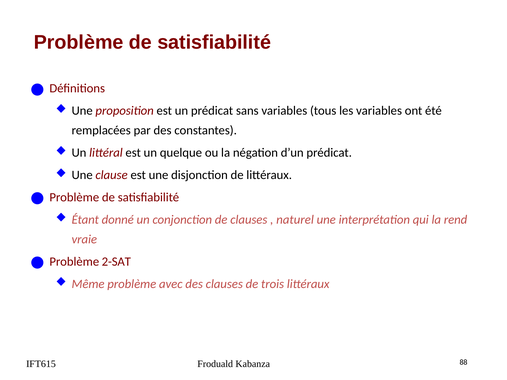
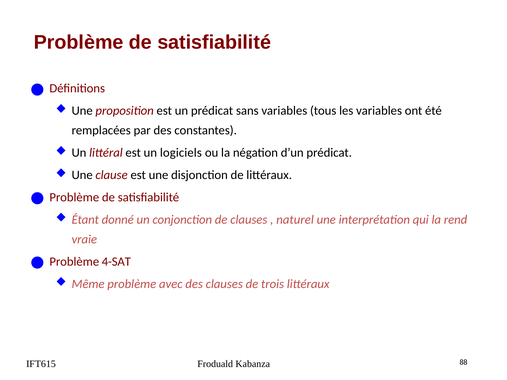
quelque: quelque -> logiciels
2-SAT: 2-SAT -> 4-SAT
